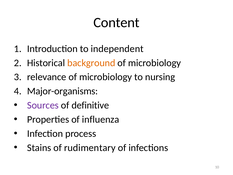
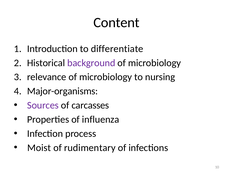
independent: independent -> differentiate
background colour: orange -> purple
definitive: definitive -> carcasses
Stains: Stains -> Moist
